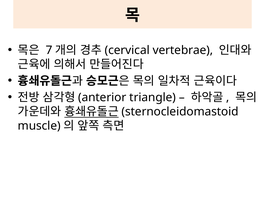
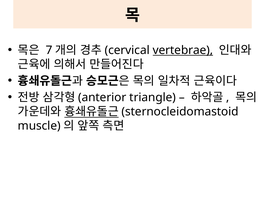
vertebrae underline: none -> present
